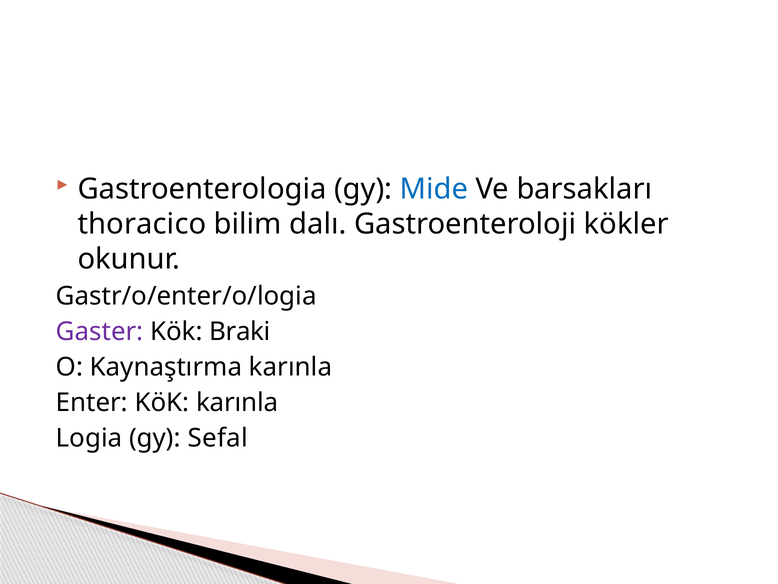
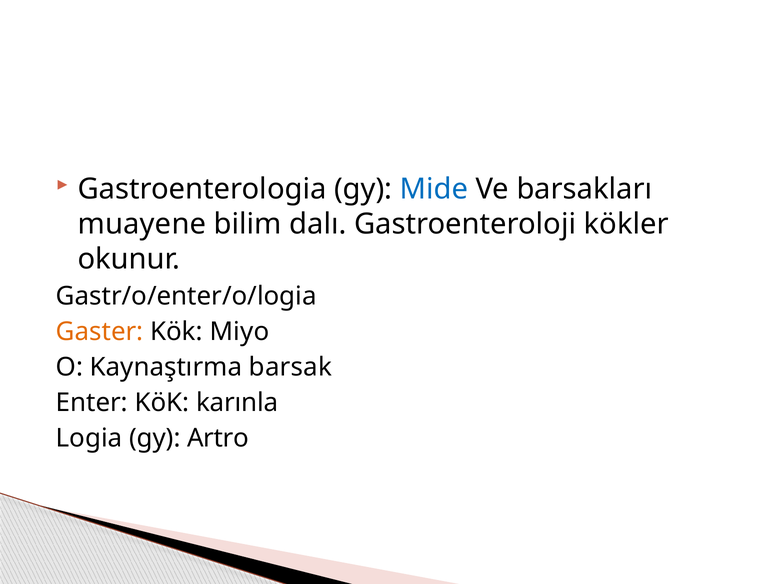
thoracico: thoracico -> muayene
Gaster colour: purple -> orange
Braki: Braki -> Miyo
Kaynaştırma karınla: karınla -> barsak
Sefal: Sefal -> Artro
